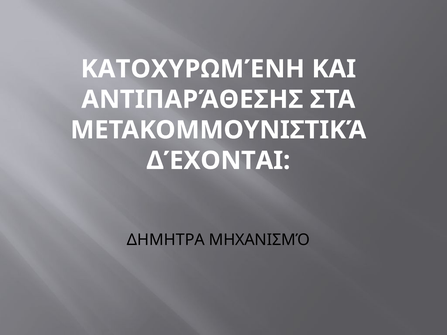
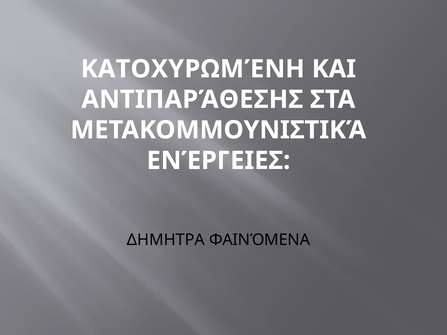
ΔΈΧΟΝΤΑΙ: ΔΈΧΟΝΤΑΙ -> ΕΝΈΡΓΕΙΕΣ
ΜΗΧΑΝΙΣΜΌ: ΜΗΧΑΝΙΣΜΌ -> ΦΑΙΝΌΜΕΝΑ
